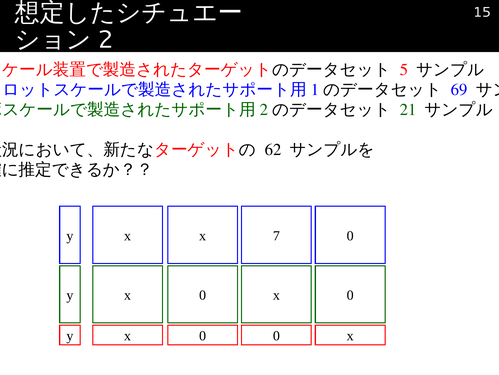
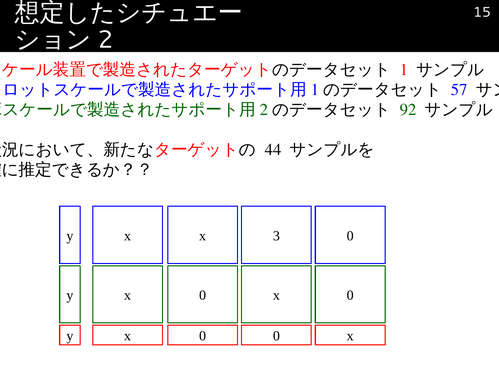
5: 5 -> 1
69: 69 -> 57
21: 21 -> 92
62: 62 -> 44
7: 7 -> 3
